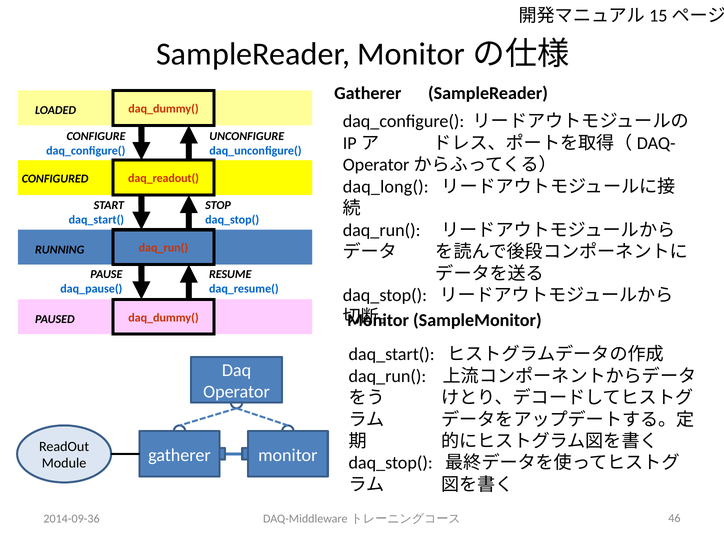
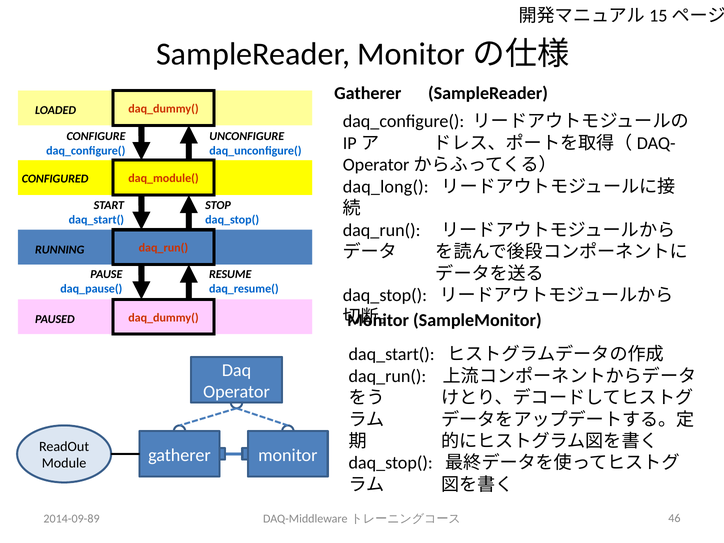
daq_readout(: daq_readout( -> daq_module(
2014-09-36: 2014-09-36 -> 2014-09-89
